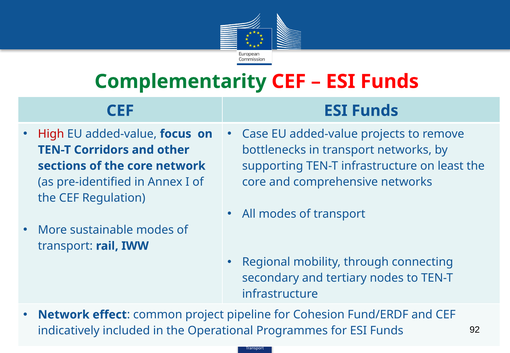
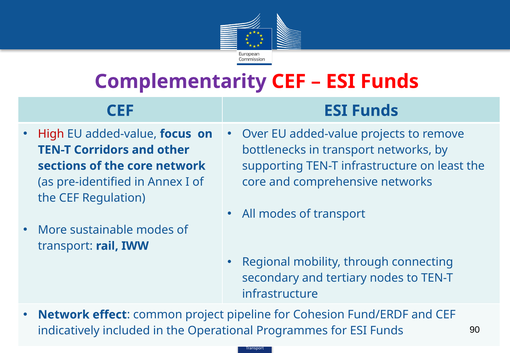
Complementarity colour: green -> purple
Case: Case -> Over
92: 92 -> 90
